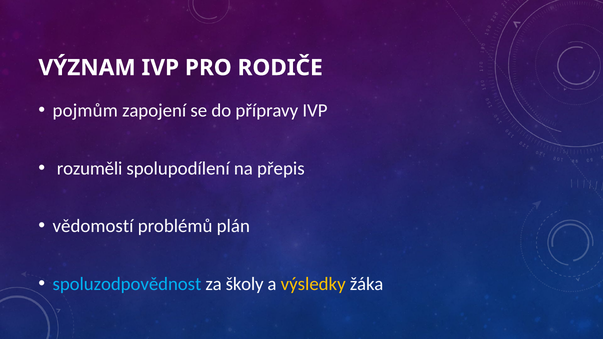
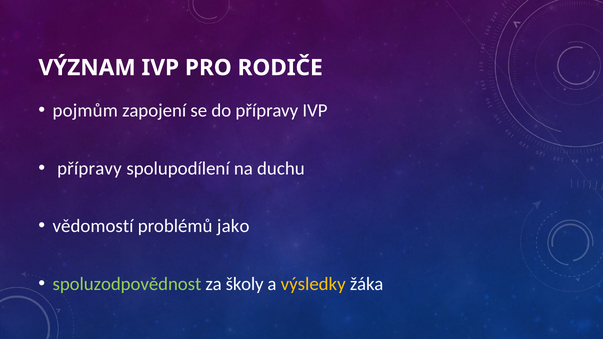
rozuměli at (90, 169): rozuměli -> přípravy
přepis: přepis -> duchu
plán: plán -> jako
spoluzodpovědnost colour: light blue -> light green
